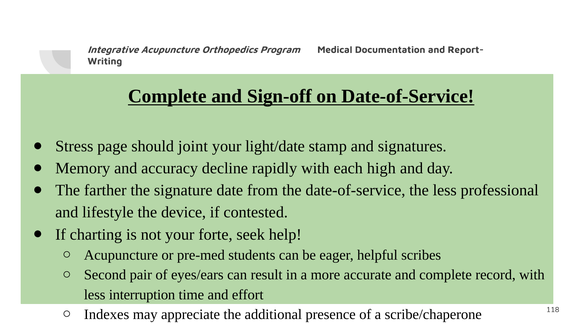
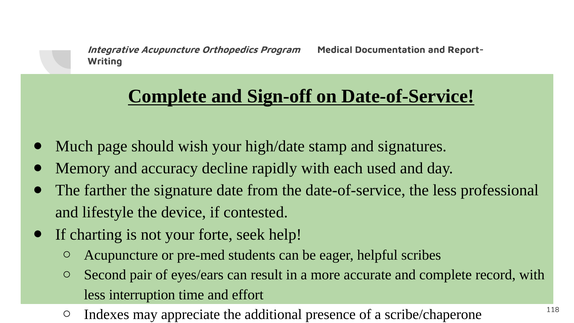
Stress: Stress -> Much
joint: joint -> wish
light/date: light/date -> high/date
high: high -> used
